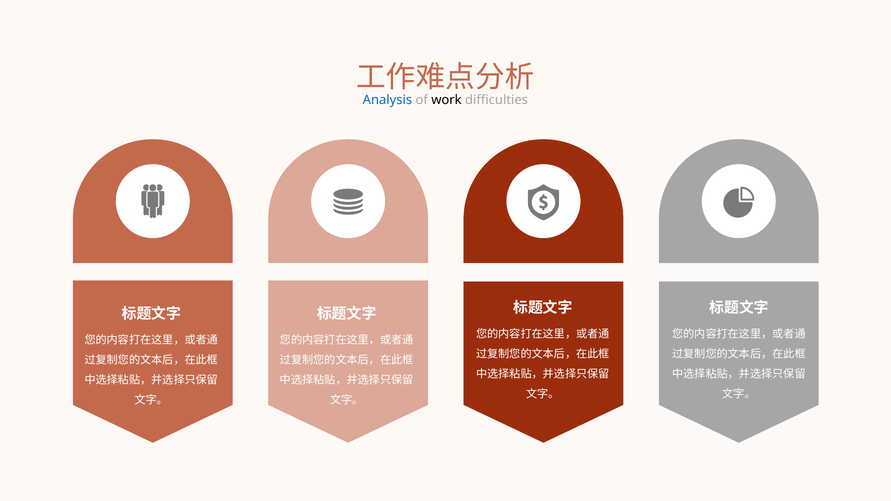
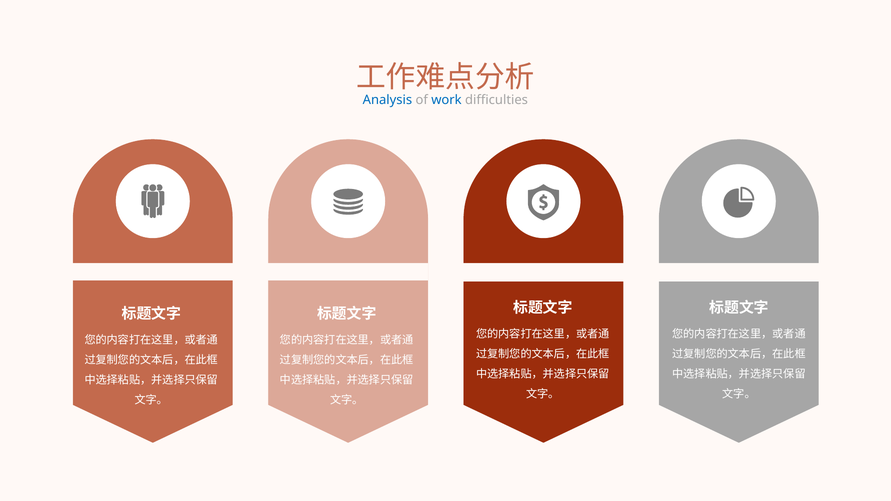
work colour: black -> blue
